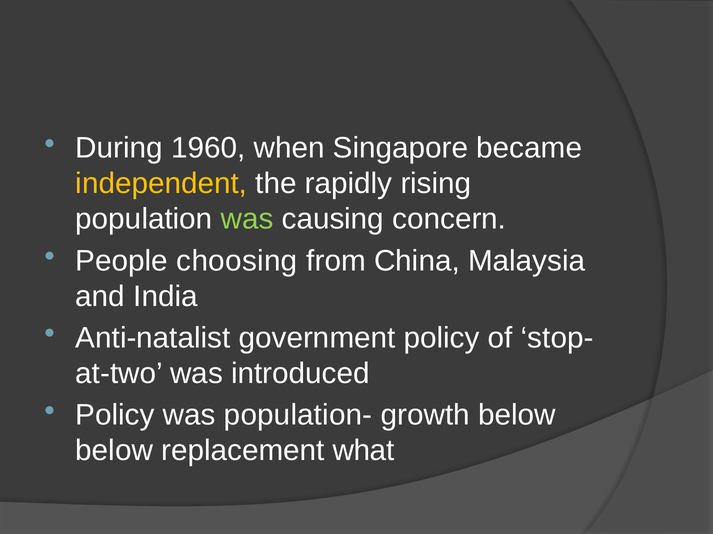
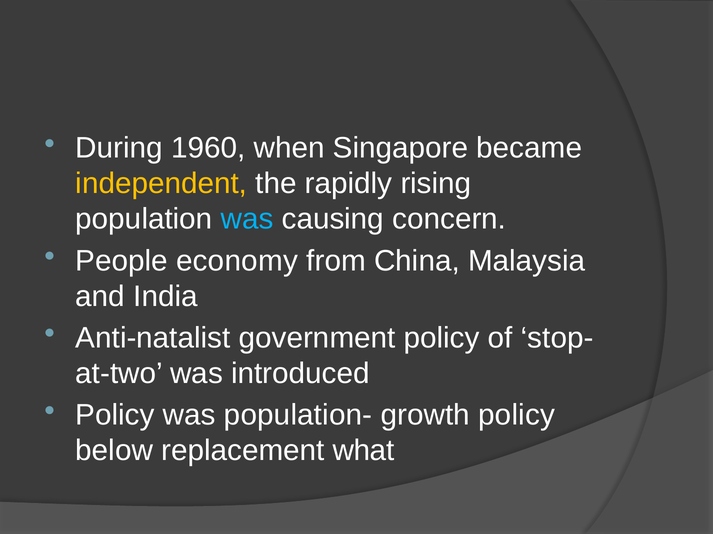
was at (247, 219) colour: light green -> light blue
choosing: choosing -> economy
growth below: below -> policy
